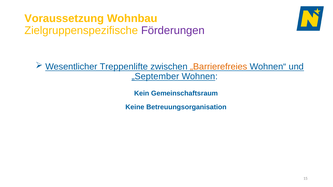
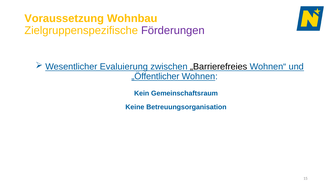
Treppenlifte: Treppenlifte -> Evaluierung
„Barrierefreies colour: orange -> black
„September: „September -> „Öffentlicher
